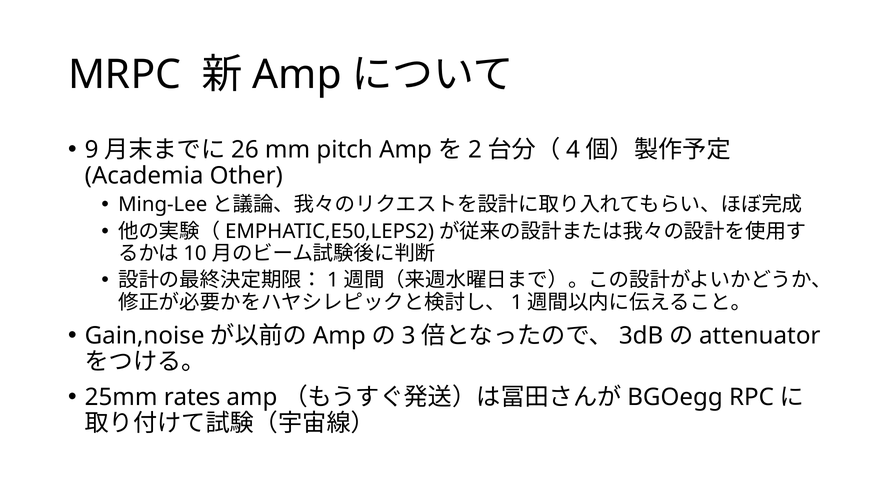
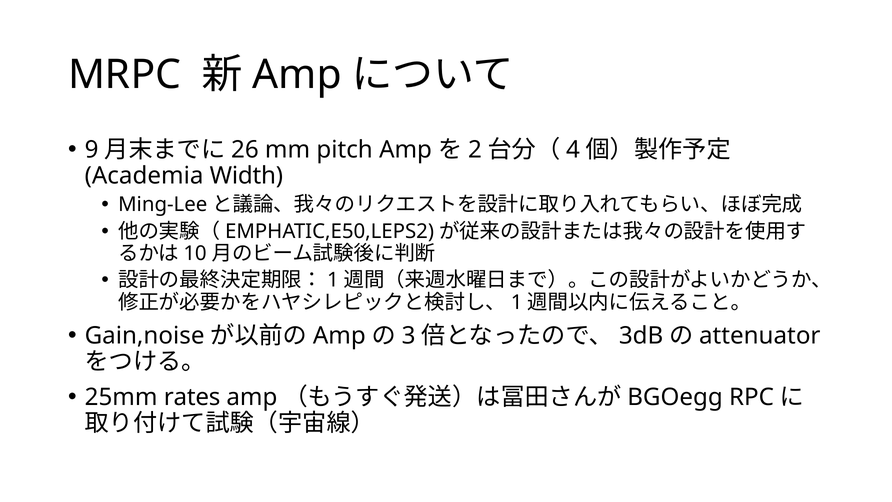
Other: Other -> Width
